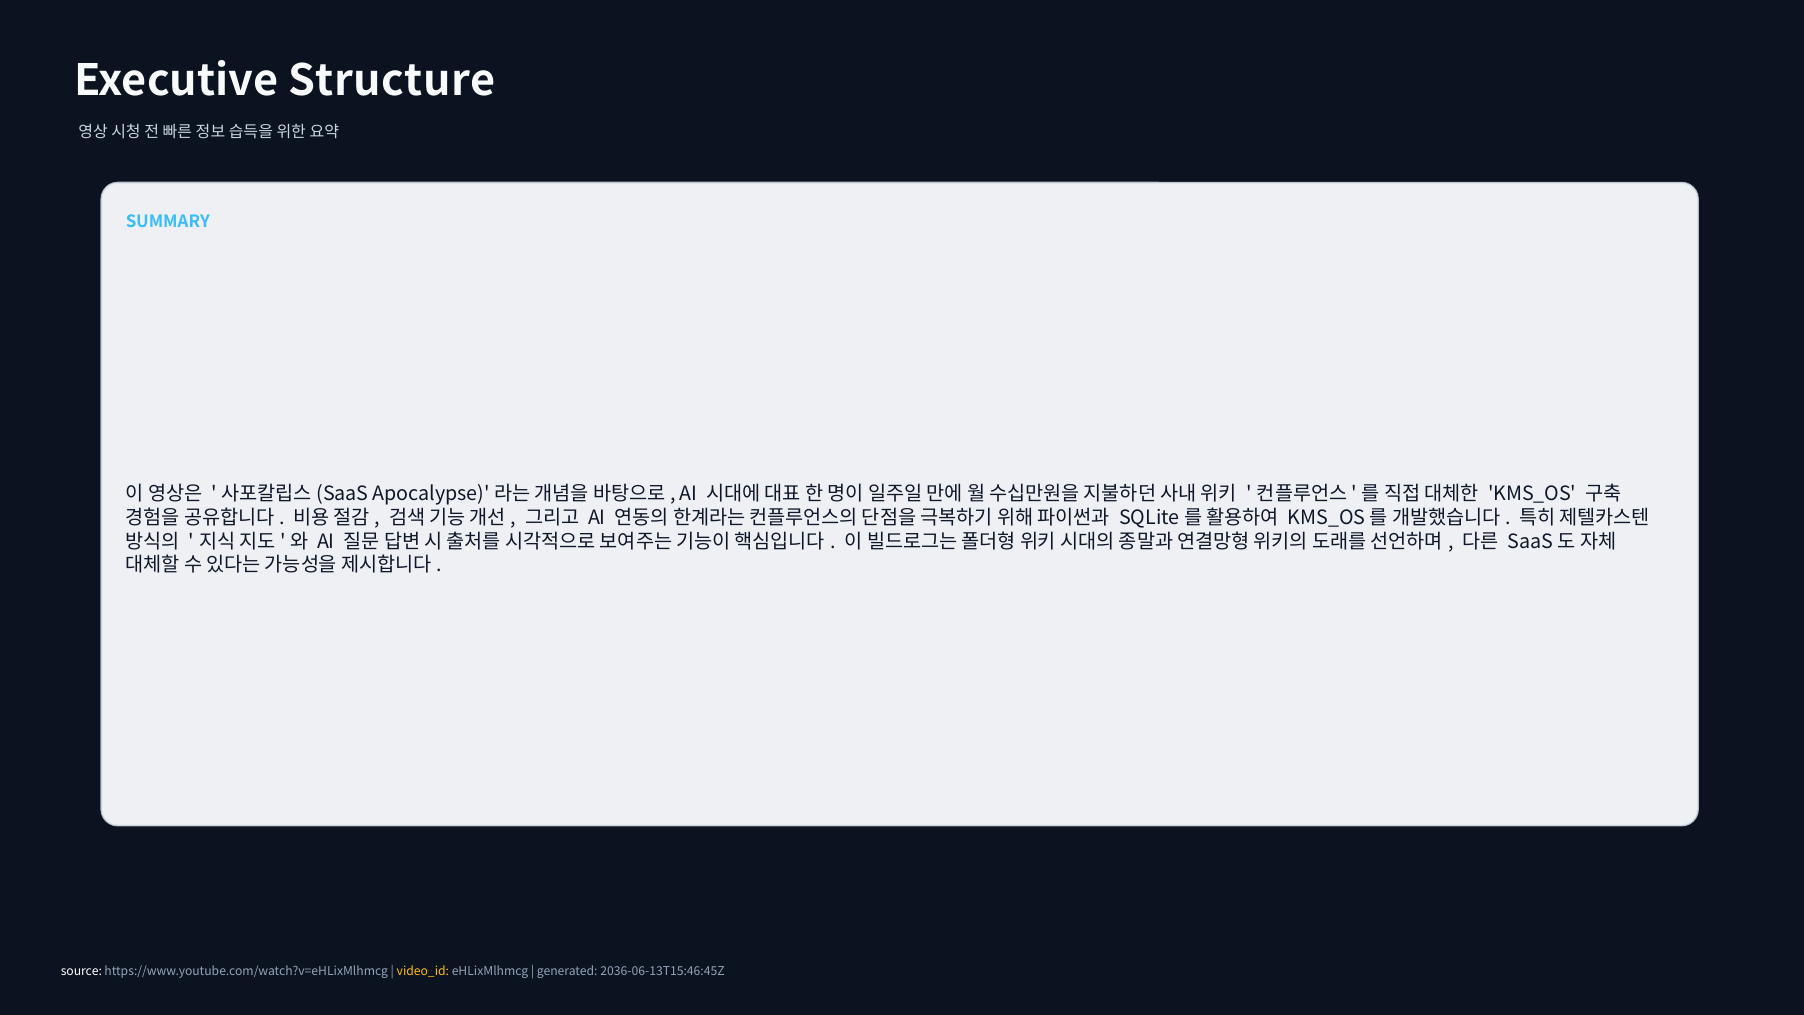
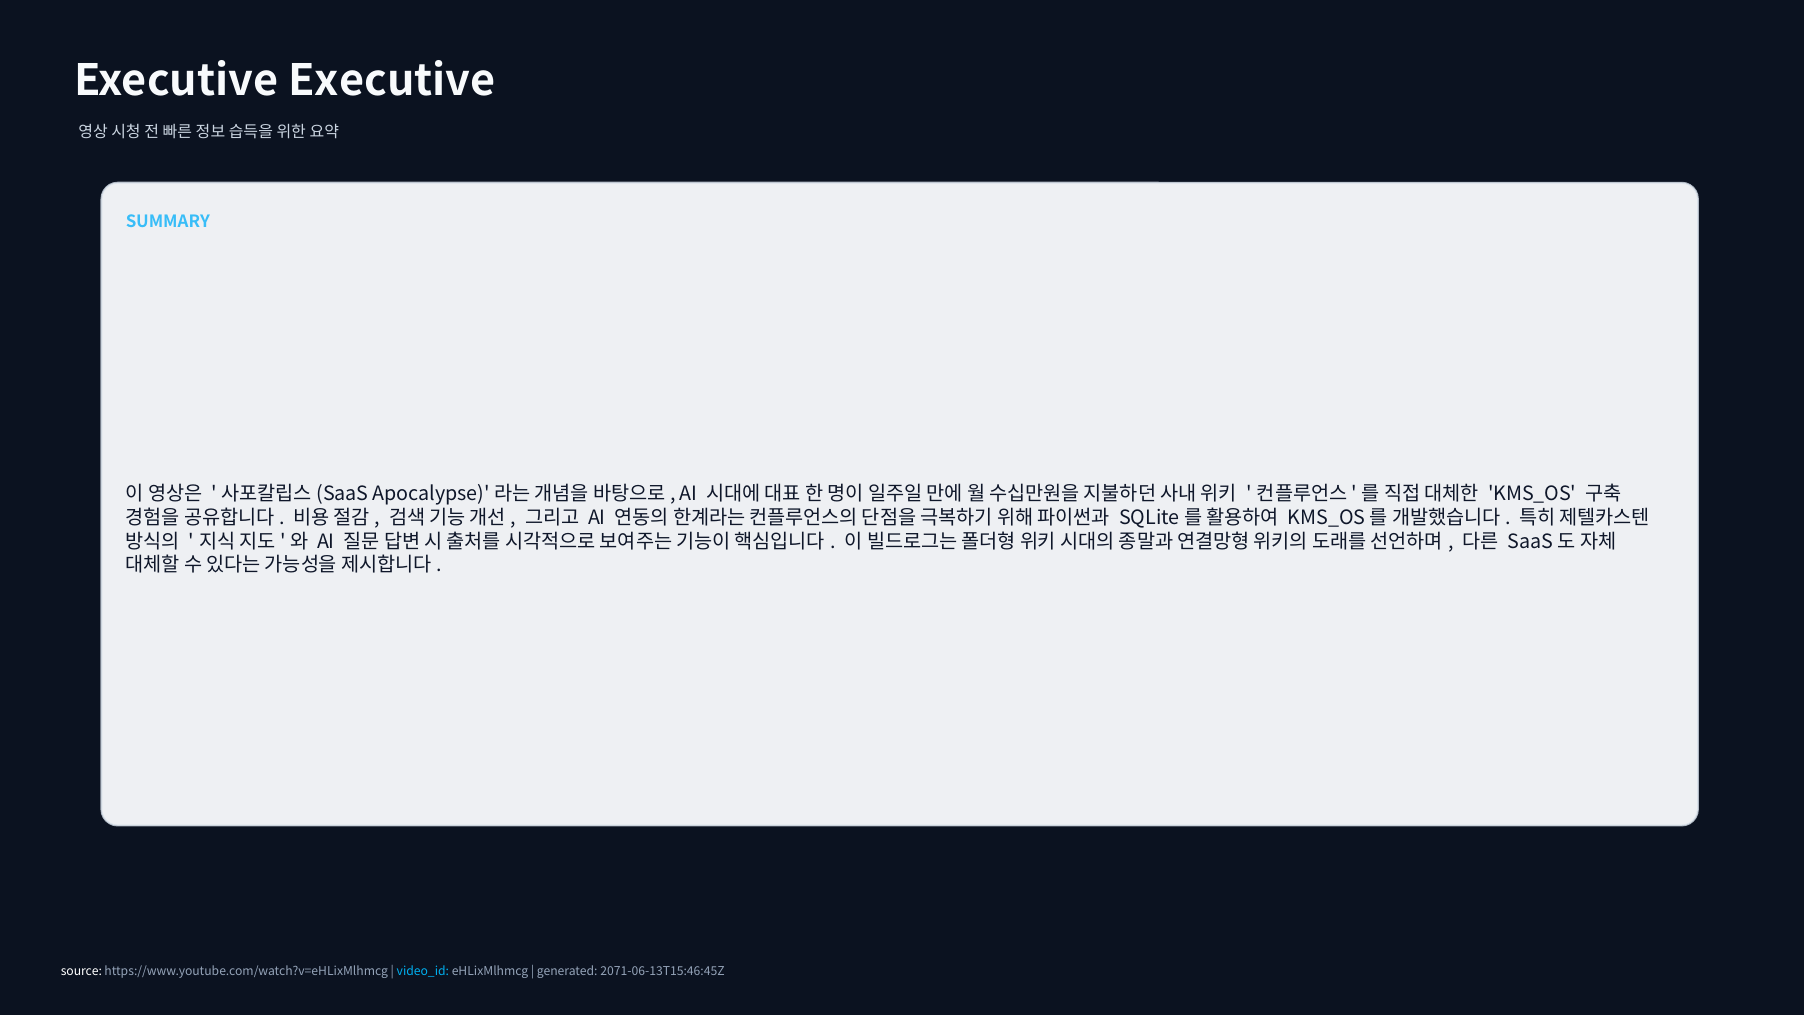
Executive Structure: Structure -> Executive
video_id colour: yellow -> light blue
2036-06-13T15:46:45Z: 2036-06-13T15:46:45Z -> 2071-06-13T15:46:45Z
